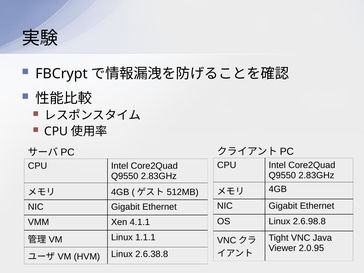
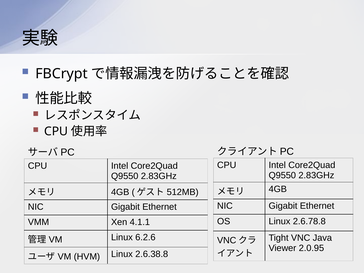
2.6.98.8: 2.6.98.8 -> 2.6.78.8
1.1.1: 1.1.1 -> 6.2.6
